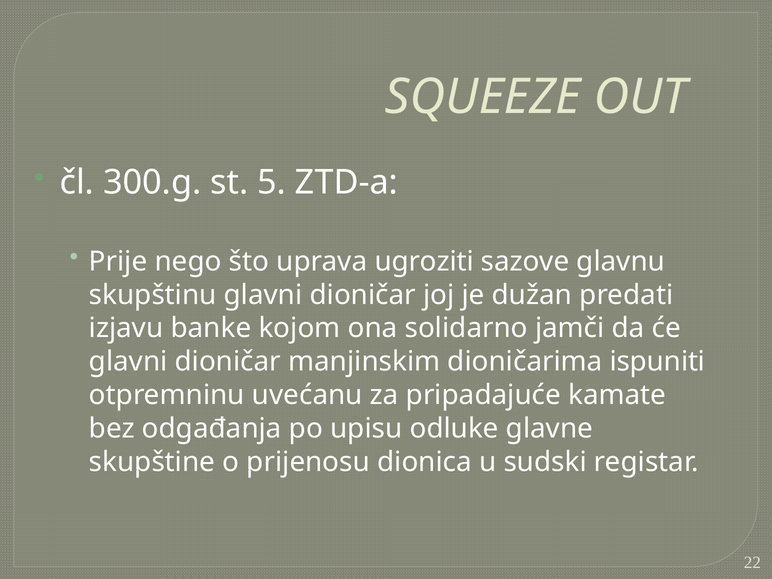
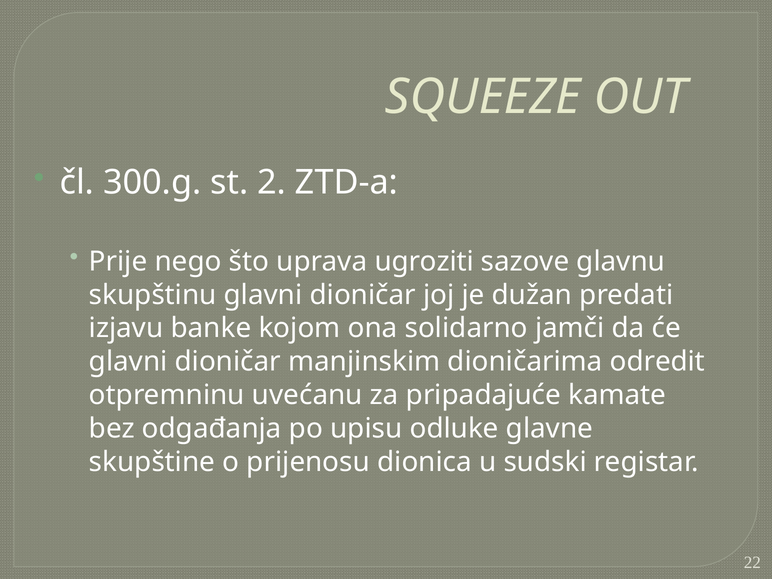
5: 5 -> 2
ispuniti: ispuniti -> odredit
